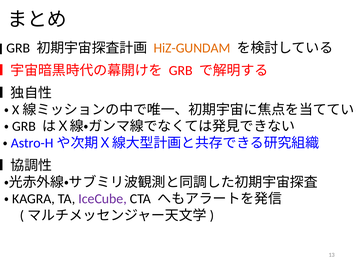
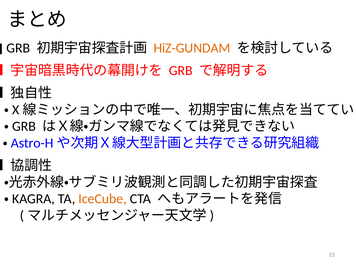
IceCube colour: purple -> orange
